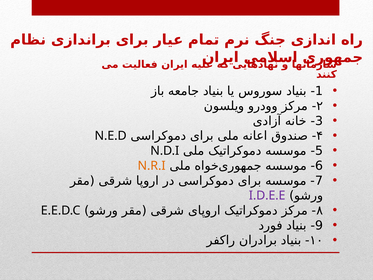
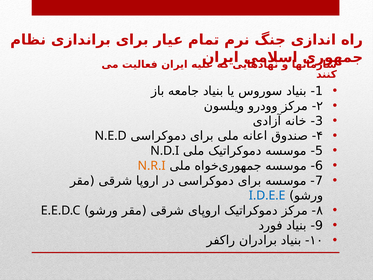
I.D.E.E colour: purple -> blue
